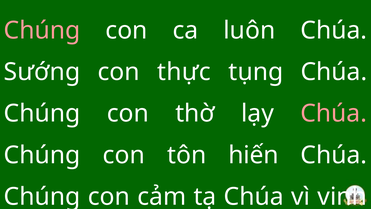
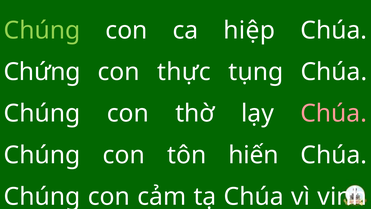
Chúng at (42, 30) colour: pink -> light green
luôn: luôn -> hiệp
Sướng: Sướng -> Chứng
